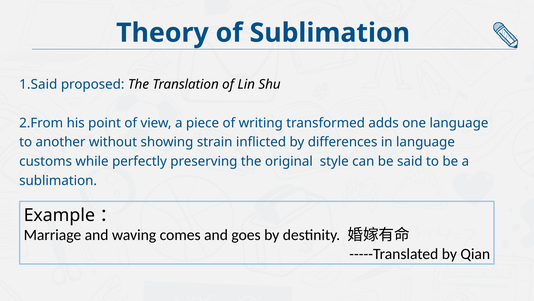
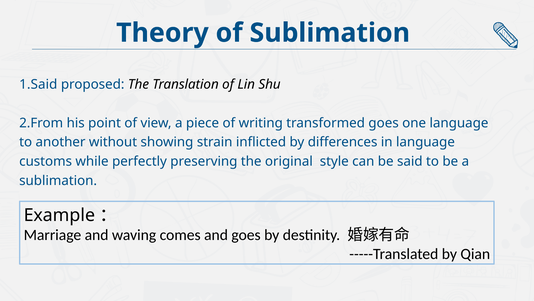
transformed adds: adds -> goes
